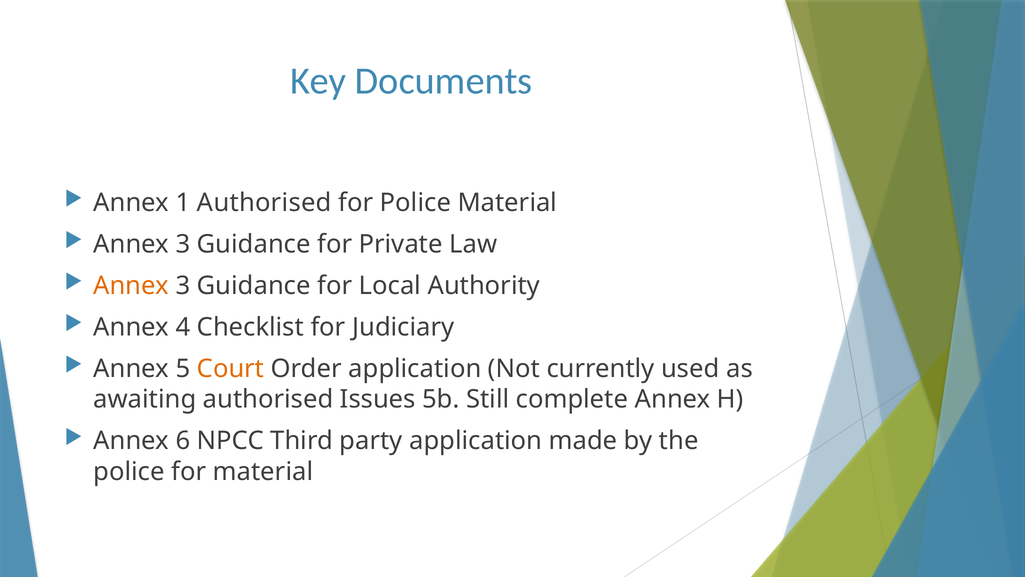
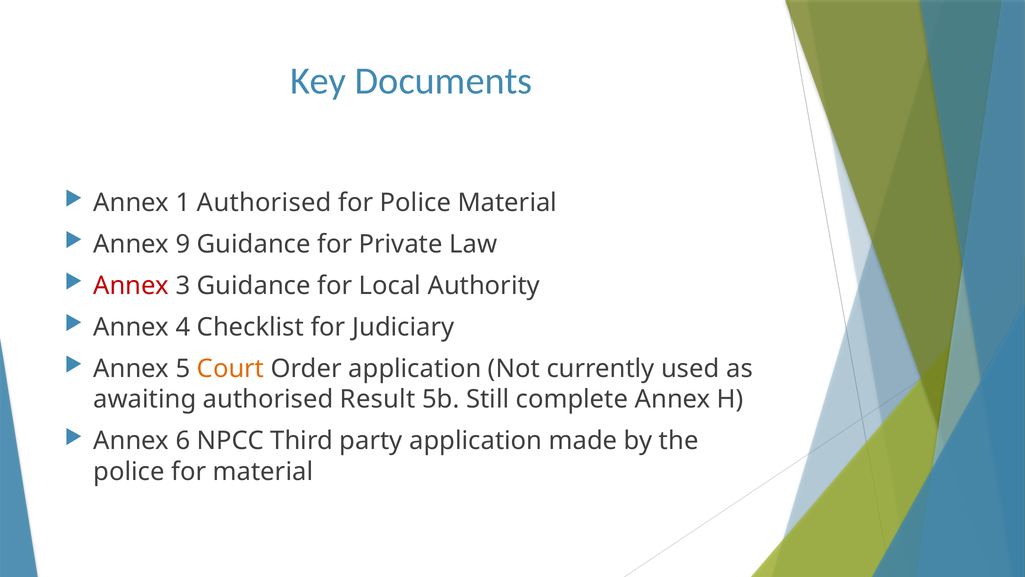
3 at (183, 244): 3 -> 9
Annex at (131, 286) colour: orange -> red
Issues: Issues -> Result
